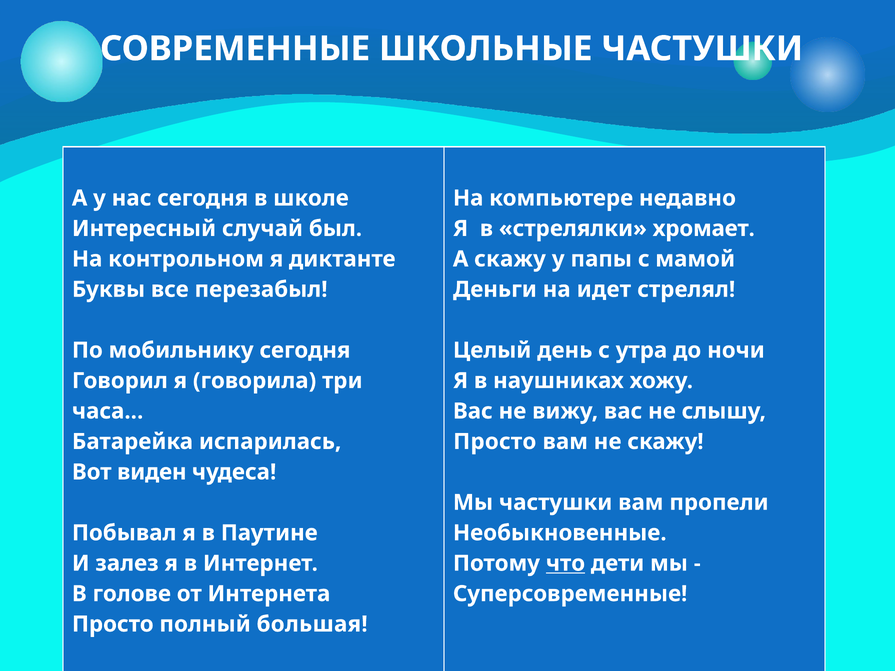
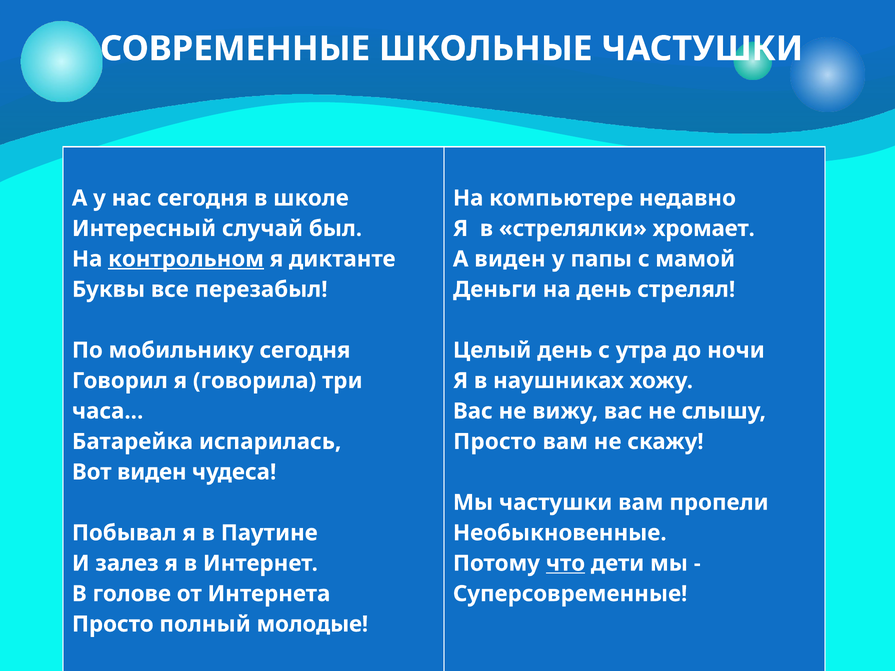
контрольном underline: none -> present
А скажу: скажу -> виден
на идет: идет -> день
большая: большая -> молодые
